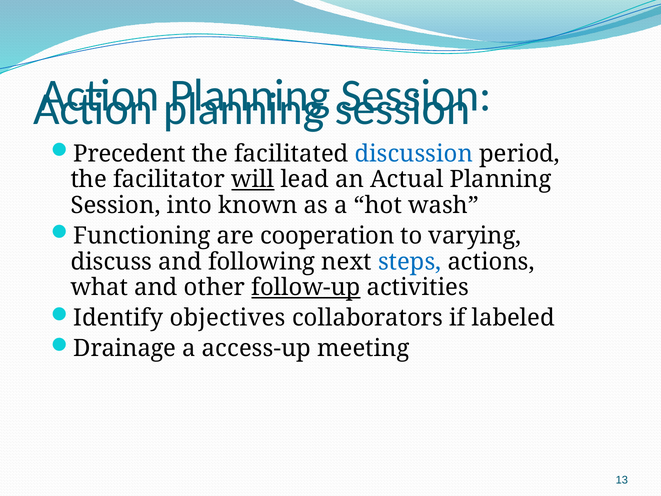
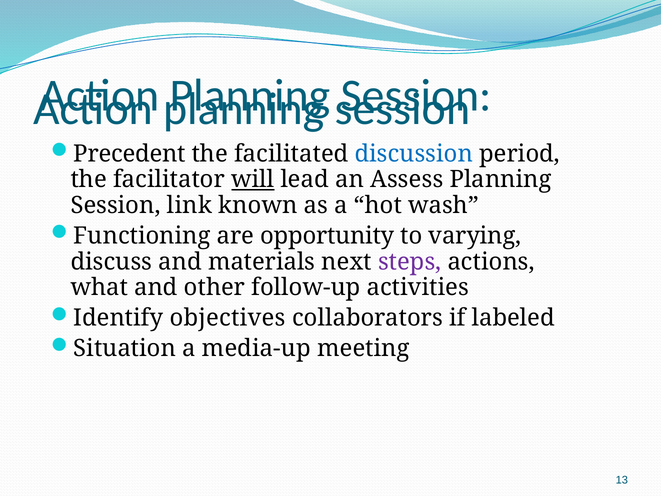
Actual: Actual -> Assess
into: into -> link
cooperation: cooperation -> opportunity
following: following -> materials
steps colour: blue -> purple
follow-up underline: present -> none
Drainage: Drainage -> Situation
access-up: access-up -> media-up
